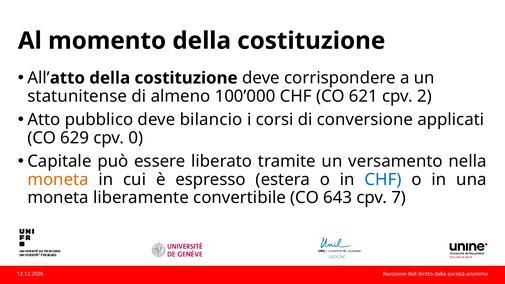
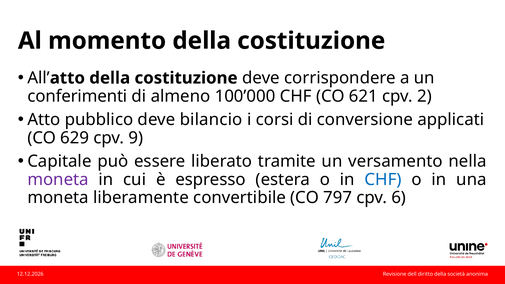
statunitense: statunitense -> conferimenti
0: 0 -> 9
moneta at (58, 180) colour: orange -> purple
643: 643 -> 797
7: 7 -> 6
